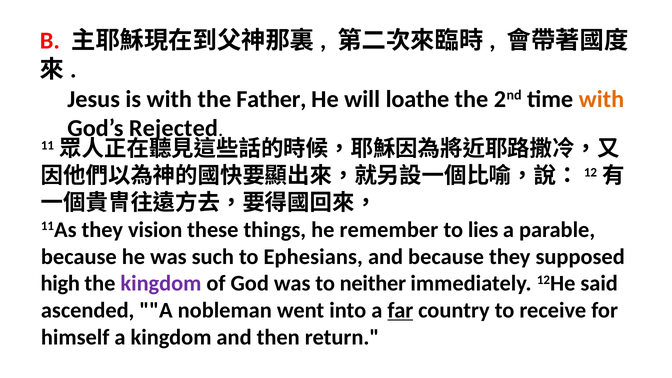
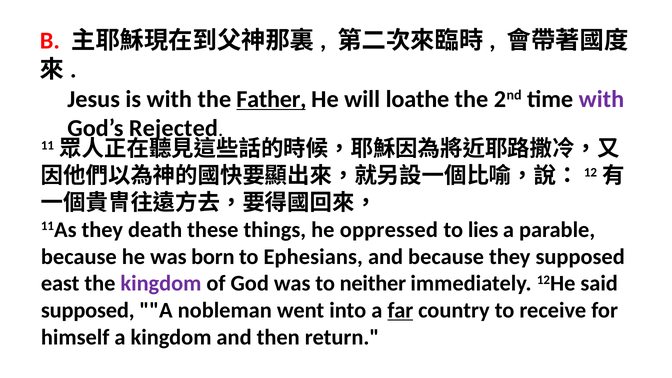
Father underline: none -> present
with at (601, 99) colour: orange -> purple
vision: vision -> death
remember: remember -> oppressed
such: such -> born
high: high -> east
ascended at (88, 310): ascended -> supposed
